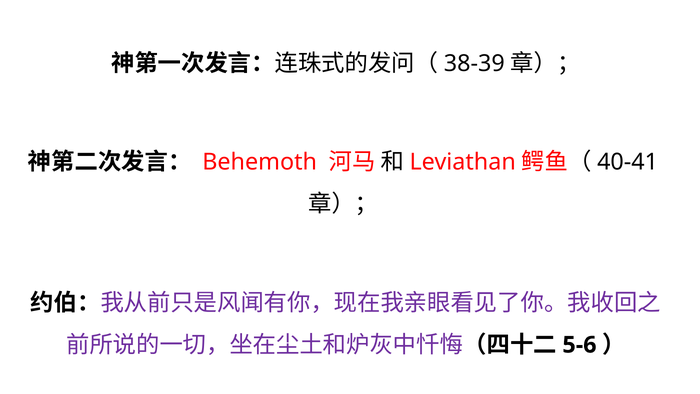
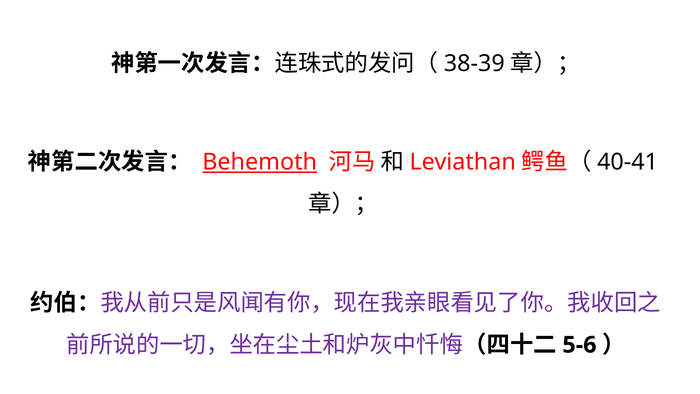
Behemoth underline: none -> present
